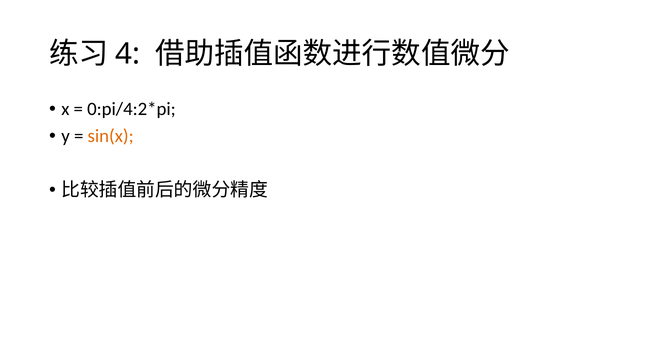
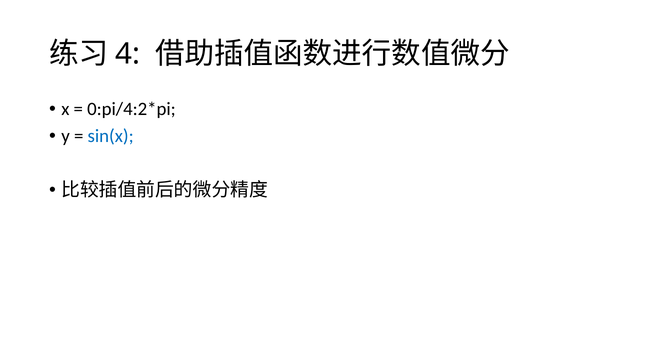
sin(x colour: orange -> blue
